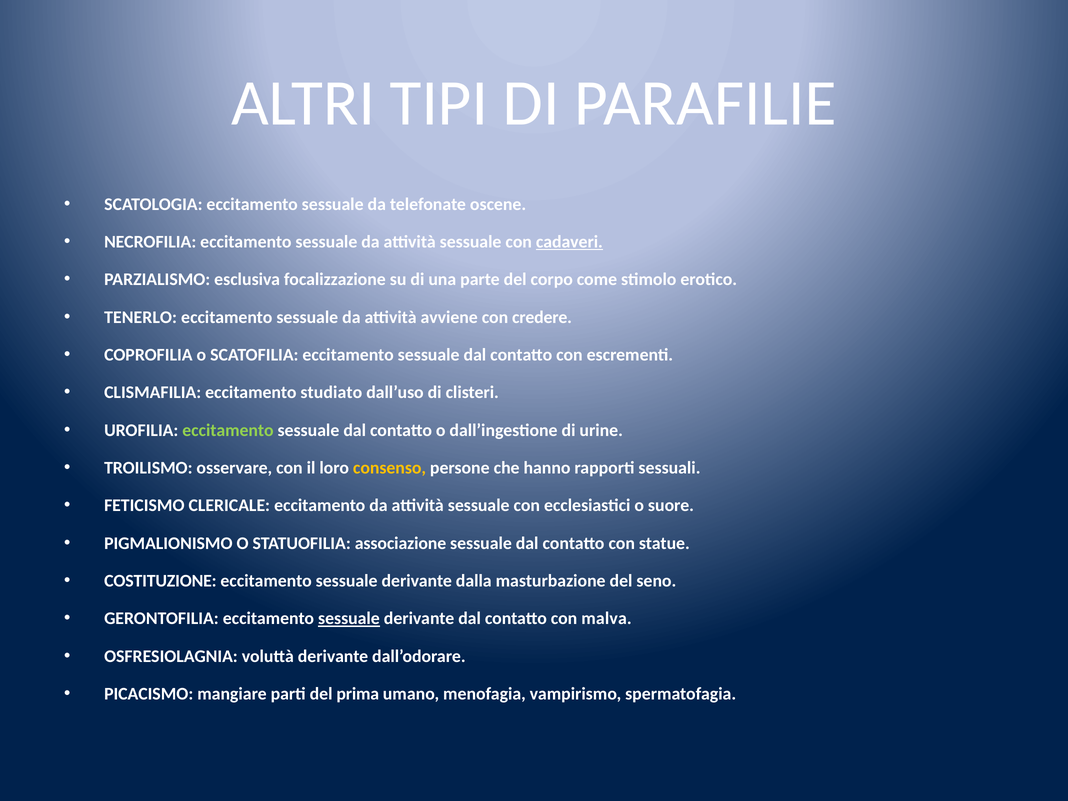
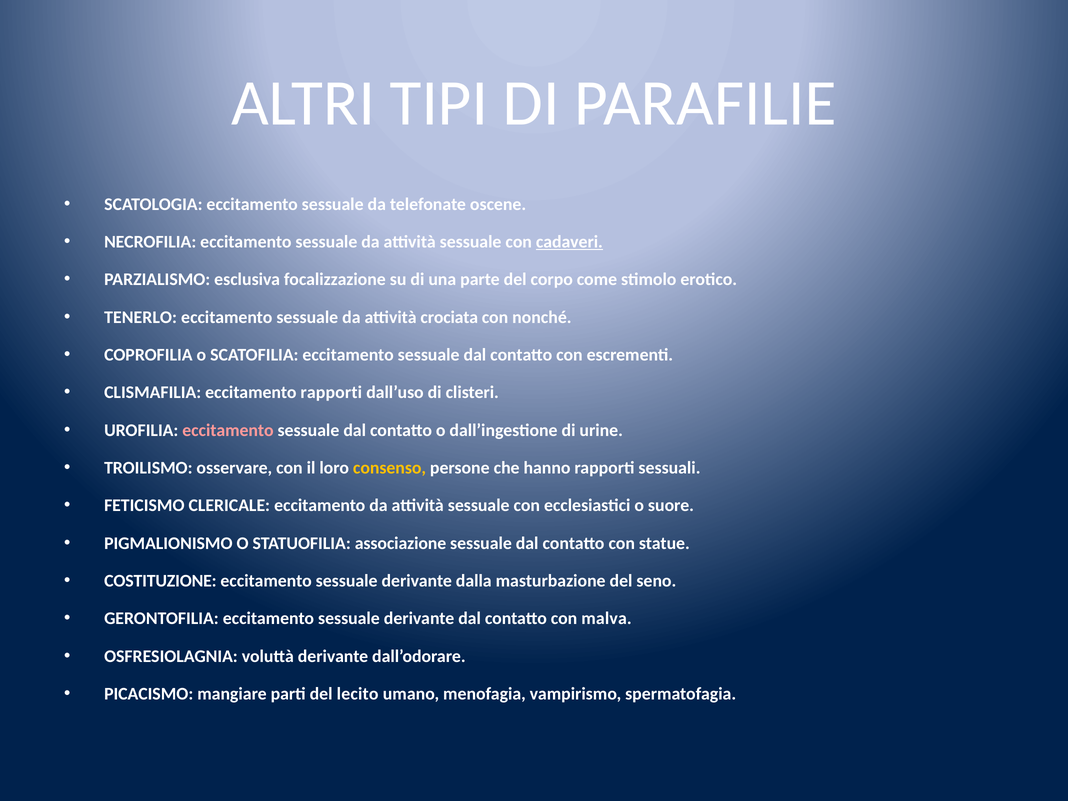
avviene: avviene -> crociata
credere: credere -> nonché
eccitamento studiato: studiato -> rapporti
eccitamento at (228, 430) colour: light green -> pink
sessuale at (349, 619) underline: present -> none
prima: prima -> lecito
